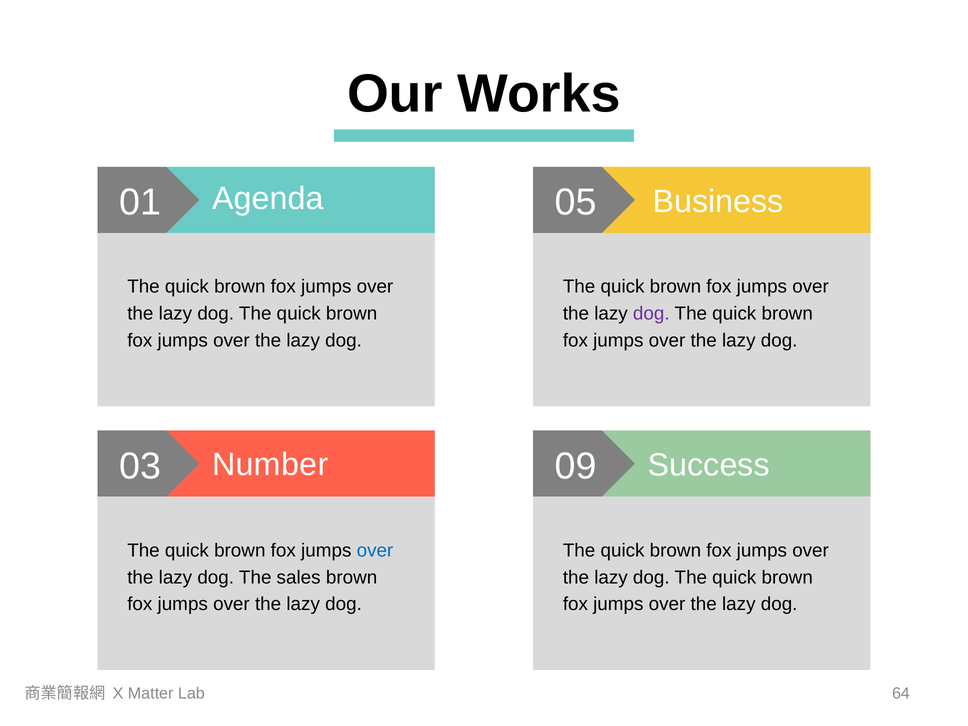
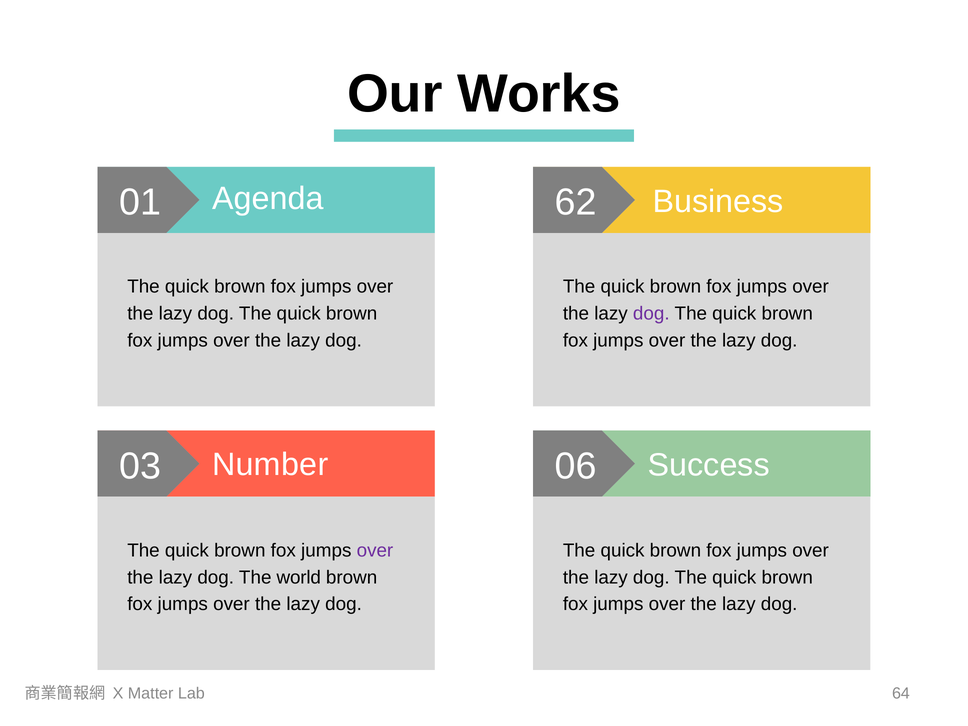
05: 05 -> 62
09: 09 -> 06
over at (375, 550) colour: blue -> purple
sales: sales -> world
